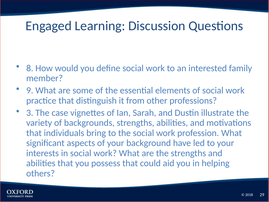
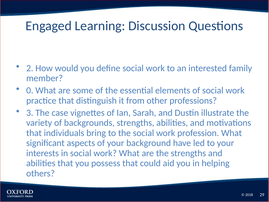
8: 8 -> 2
9: 9 -> 0
